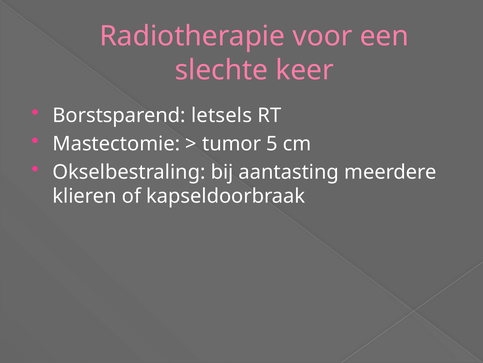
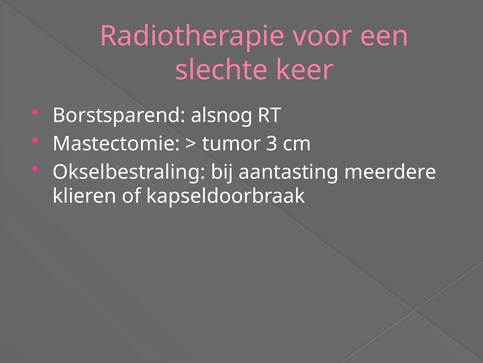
letsels: letsels -> alsnog
5: 5 -> 3
